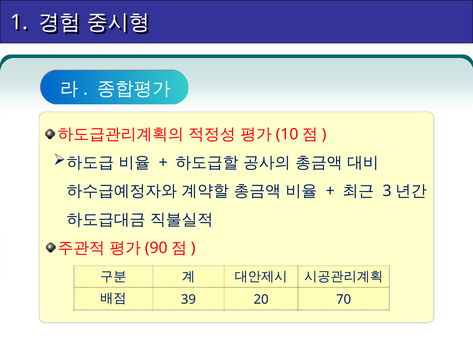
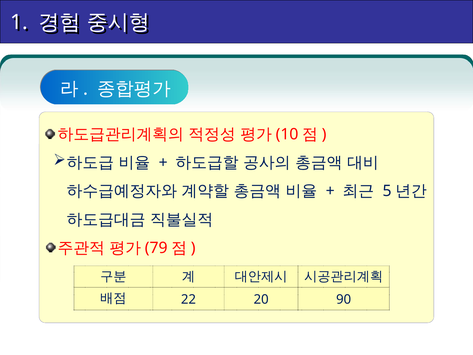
3: 3 -> 5
90: 90 -> 79
39: 39 -> 22
70: 70 -> 90
